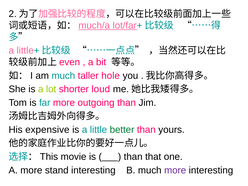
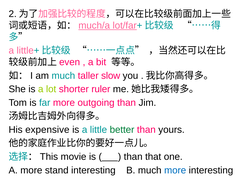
hole: hole -> slow
loud: loud -> ruler
more at (175, 170) colour: purple -> blue
